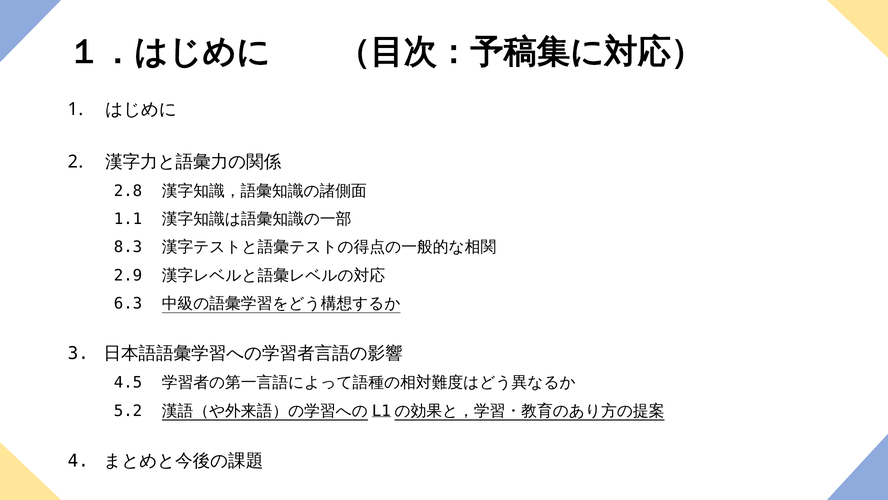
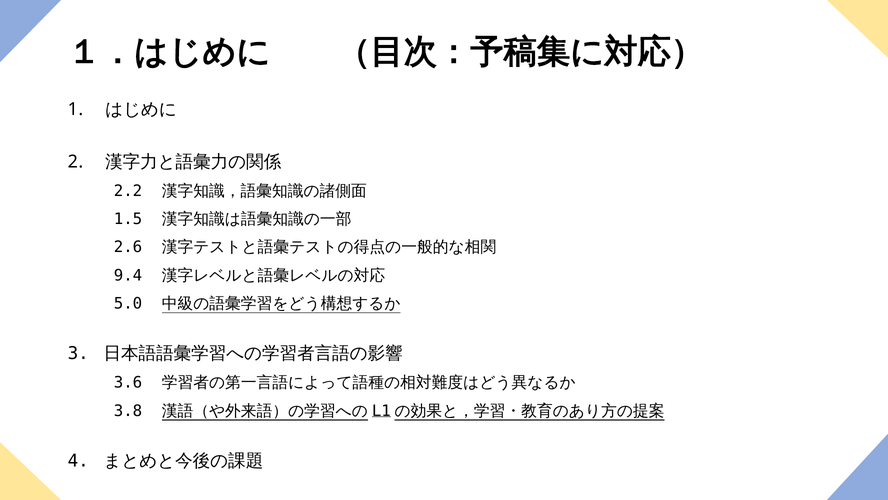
2.8: 2.8 -> 2.2
1.1: 1.1 -> 1.5
8.3: 8.3 -> 2.6
2.9: 2.9 -> 9.4
6.3: 6.3 -> 5.0
4.5: 4.5 -> 3.6
5.2: 5.2 -> 3.8
